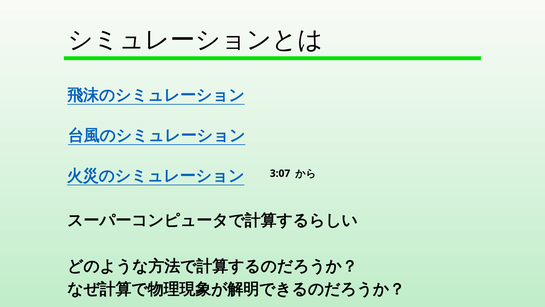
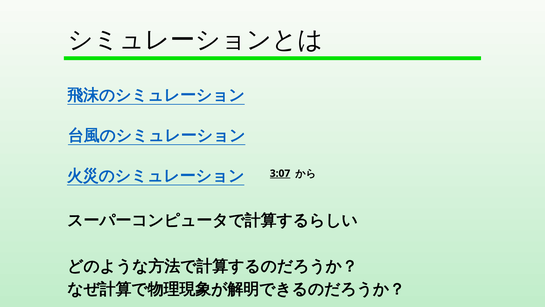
3:07 underline: none -> present
